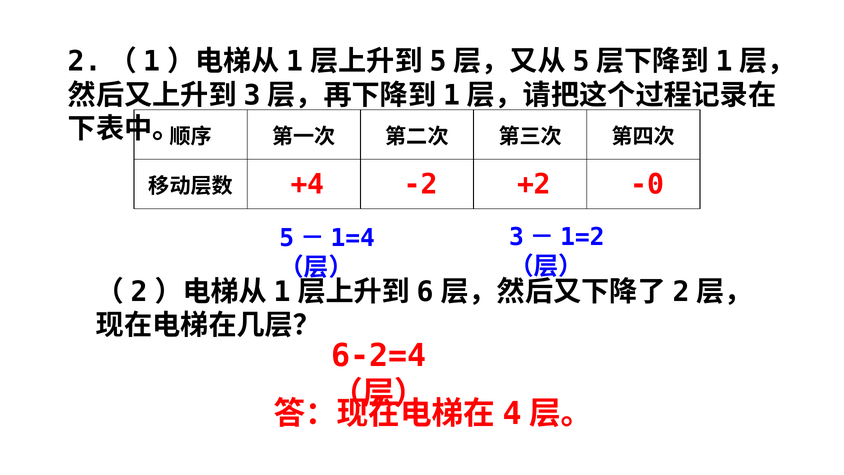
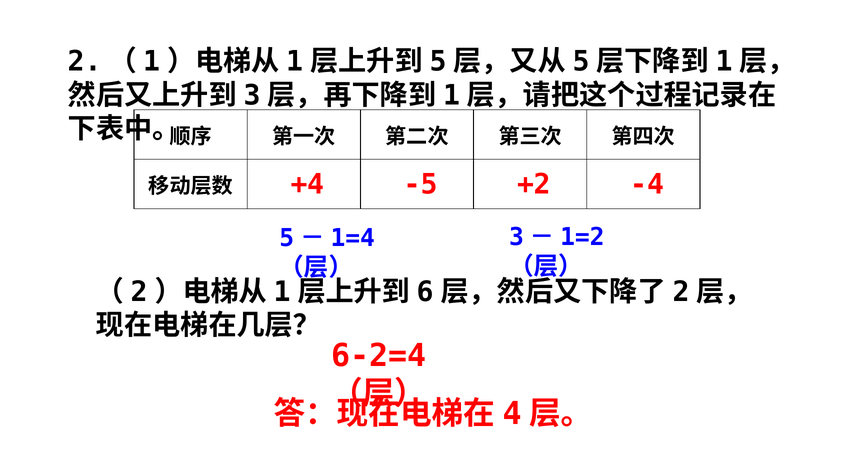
-2: -2 -> -5
-0: -0 -> -4
